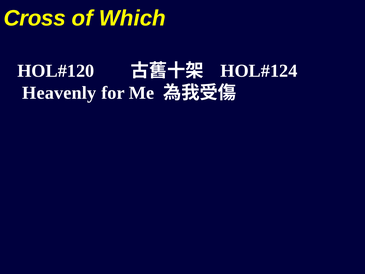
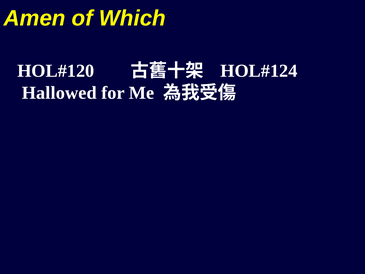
Cross: Cross -> Amen
Heavenly: Heavenly -> Hallowed
